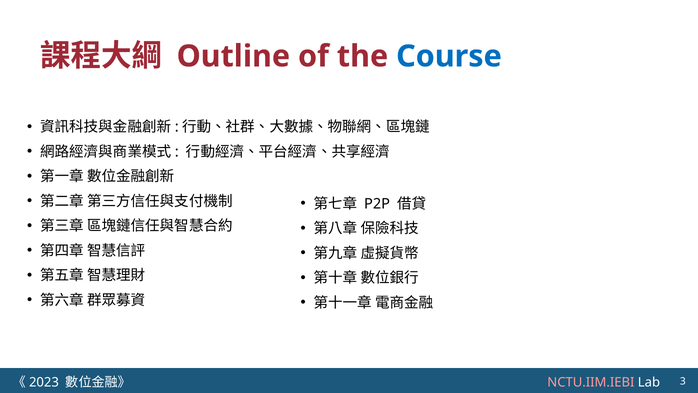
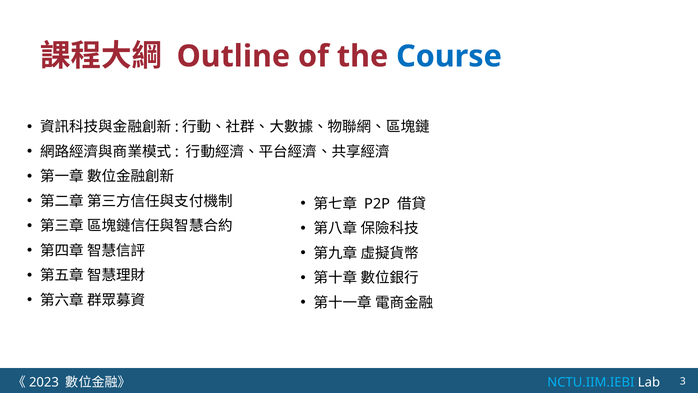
NCTU.IIM.IEBI colour: pink -> light blue
